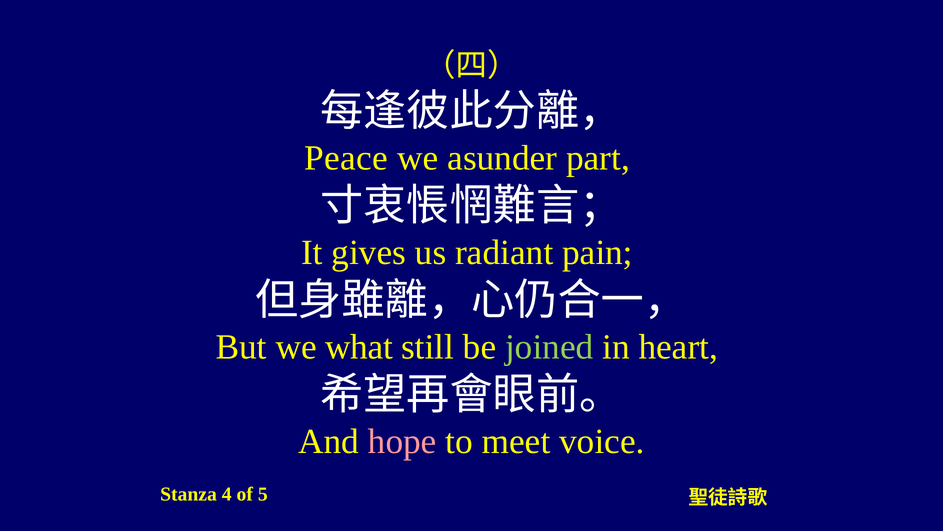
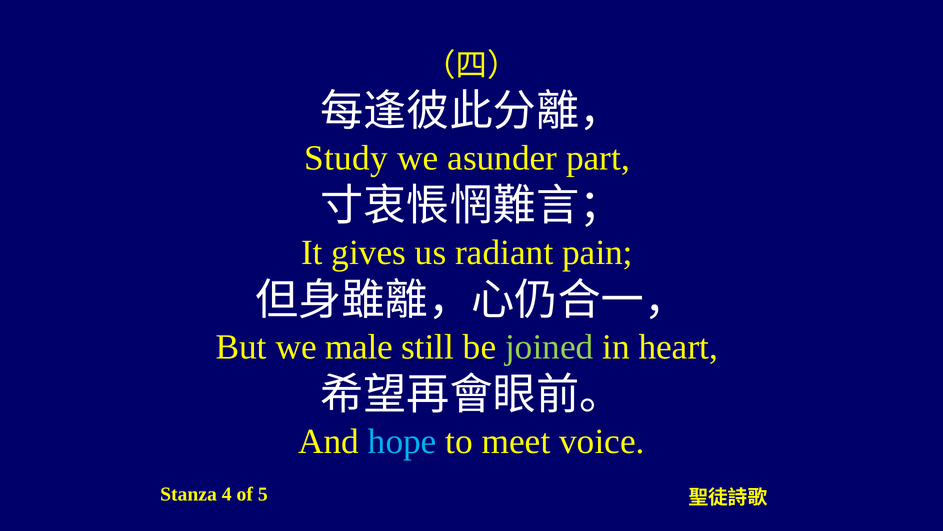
Peace: Peace -> Study
what: what -> male
hope colour: pink -> light blue
